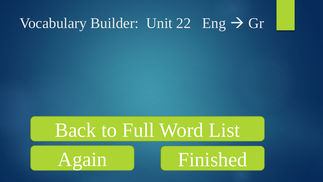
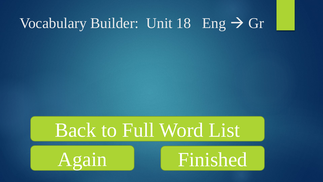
22: 22 -> 18
